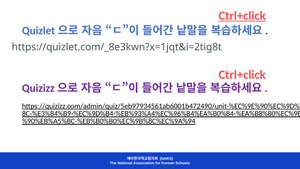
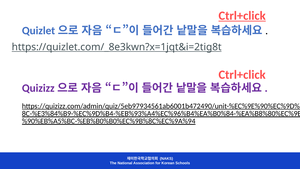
https://quizlet.com/_8e3kwn?x=1jqt&i=2tig8t underline: none -> present
